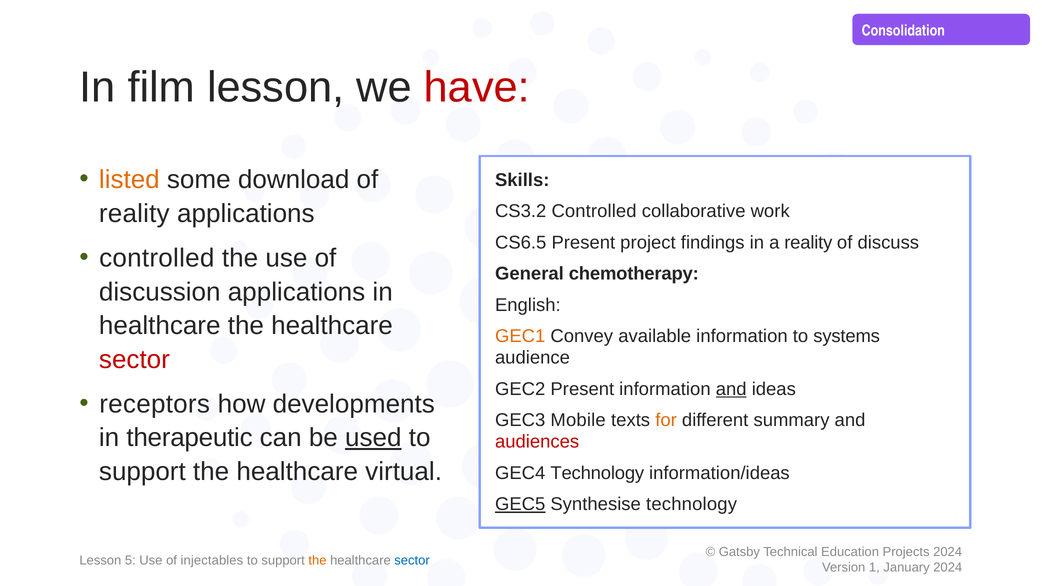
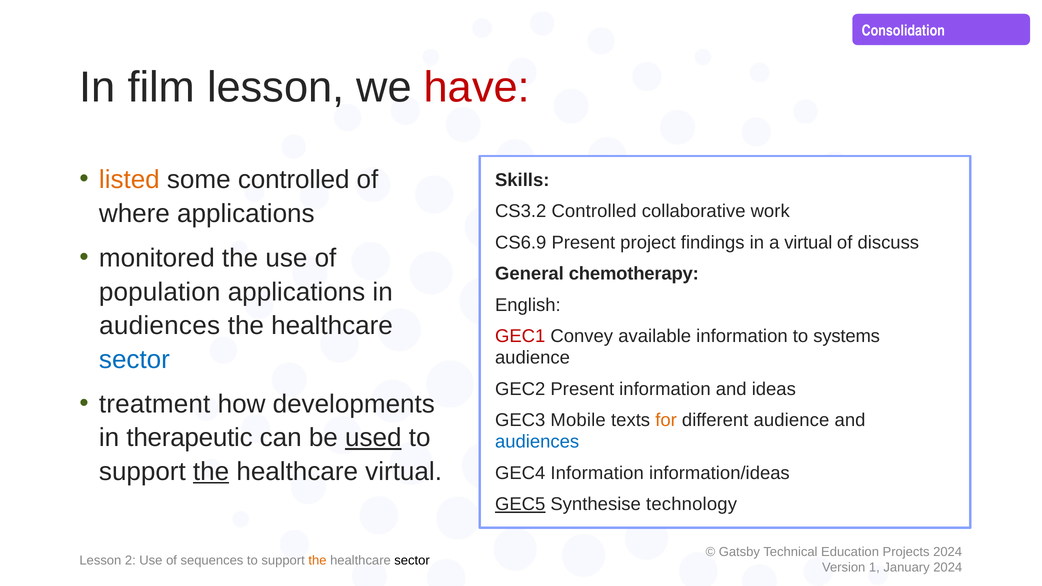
some download: download -> controlled
reality at (134, 214): reality -> where
CS6.5: CS6.5 -> CS6.9
a reality: reality -> virtual
controlled at (157, 258): controlled -> monitored
discussion: discussion -> population
healthcare at (160, 326): healthcare -> audiences
GEC1 colour: orange -> red
sector at (134, 360) colour: red -> blue
and at (731, 389) underline: present -> none
receptors: receptors -> treatment
different summary: summary -> audience
audiences at (537, 442) colour: red -> blue
the at (211, 472) underline: none -> present
GEC4 Technology: Technology -> Information
5: 5 -> 2
injectables: injectables -> sequences
sector at (412, 560) colour: blue -> black
